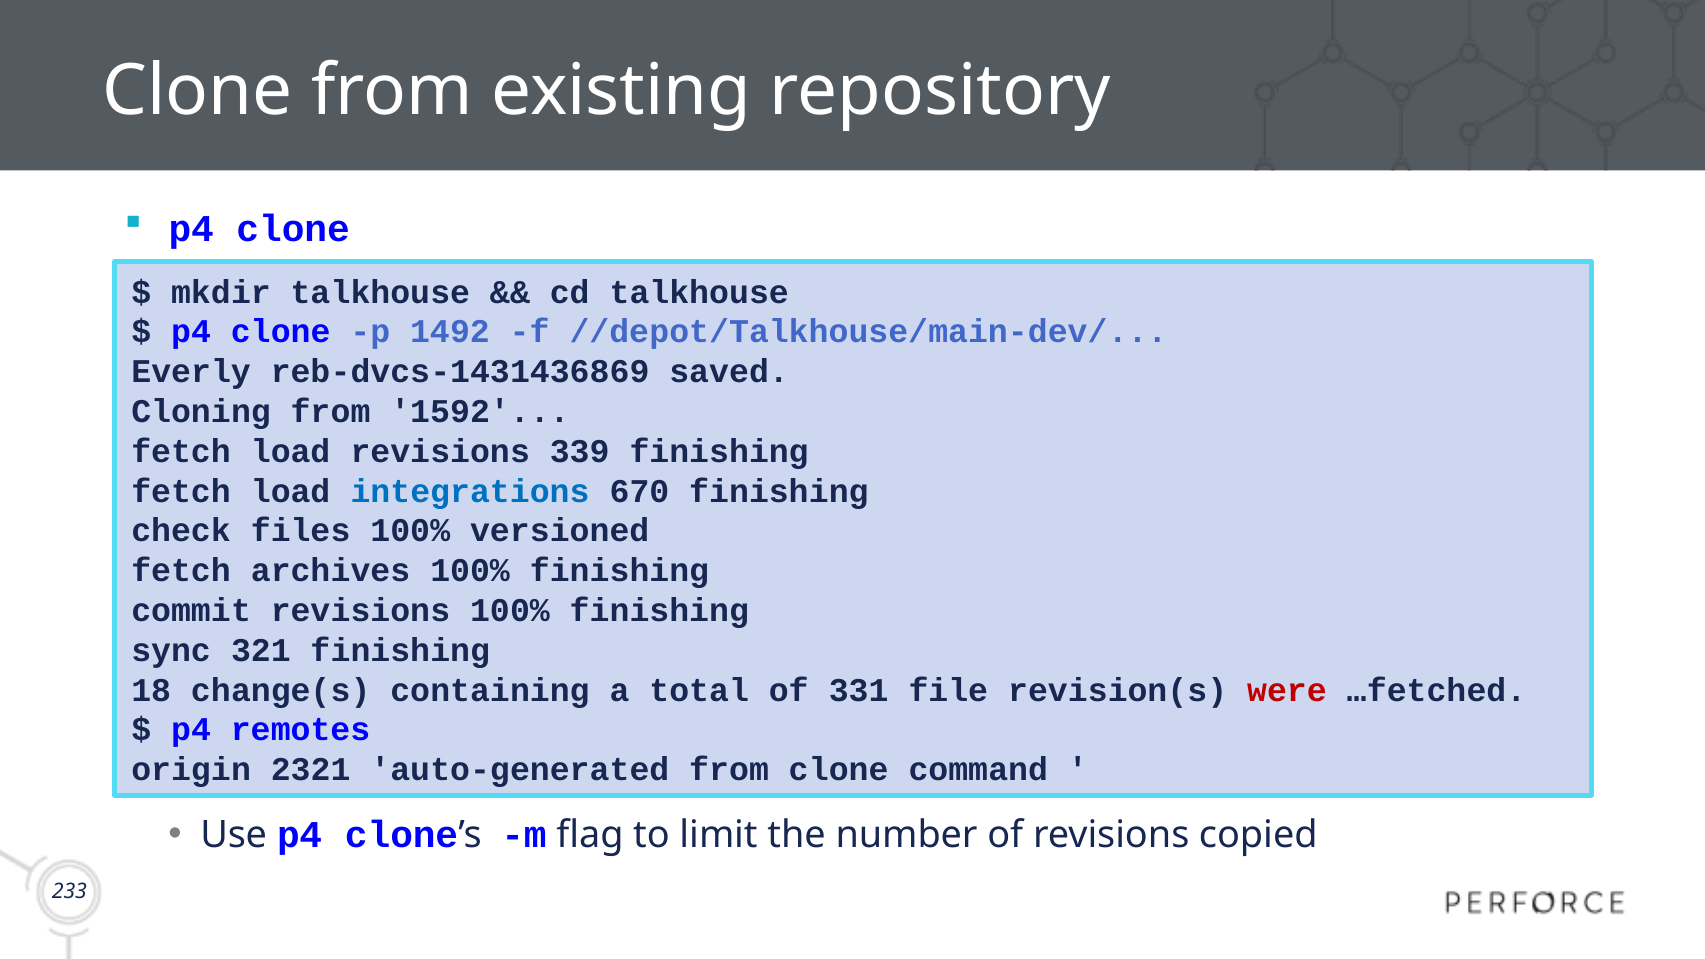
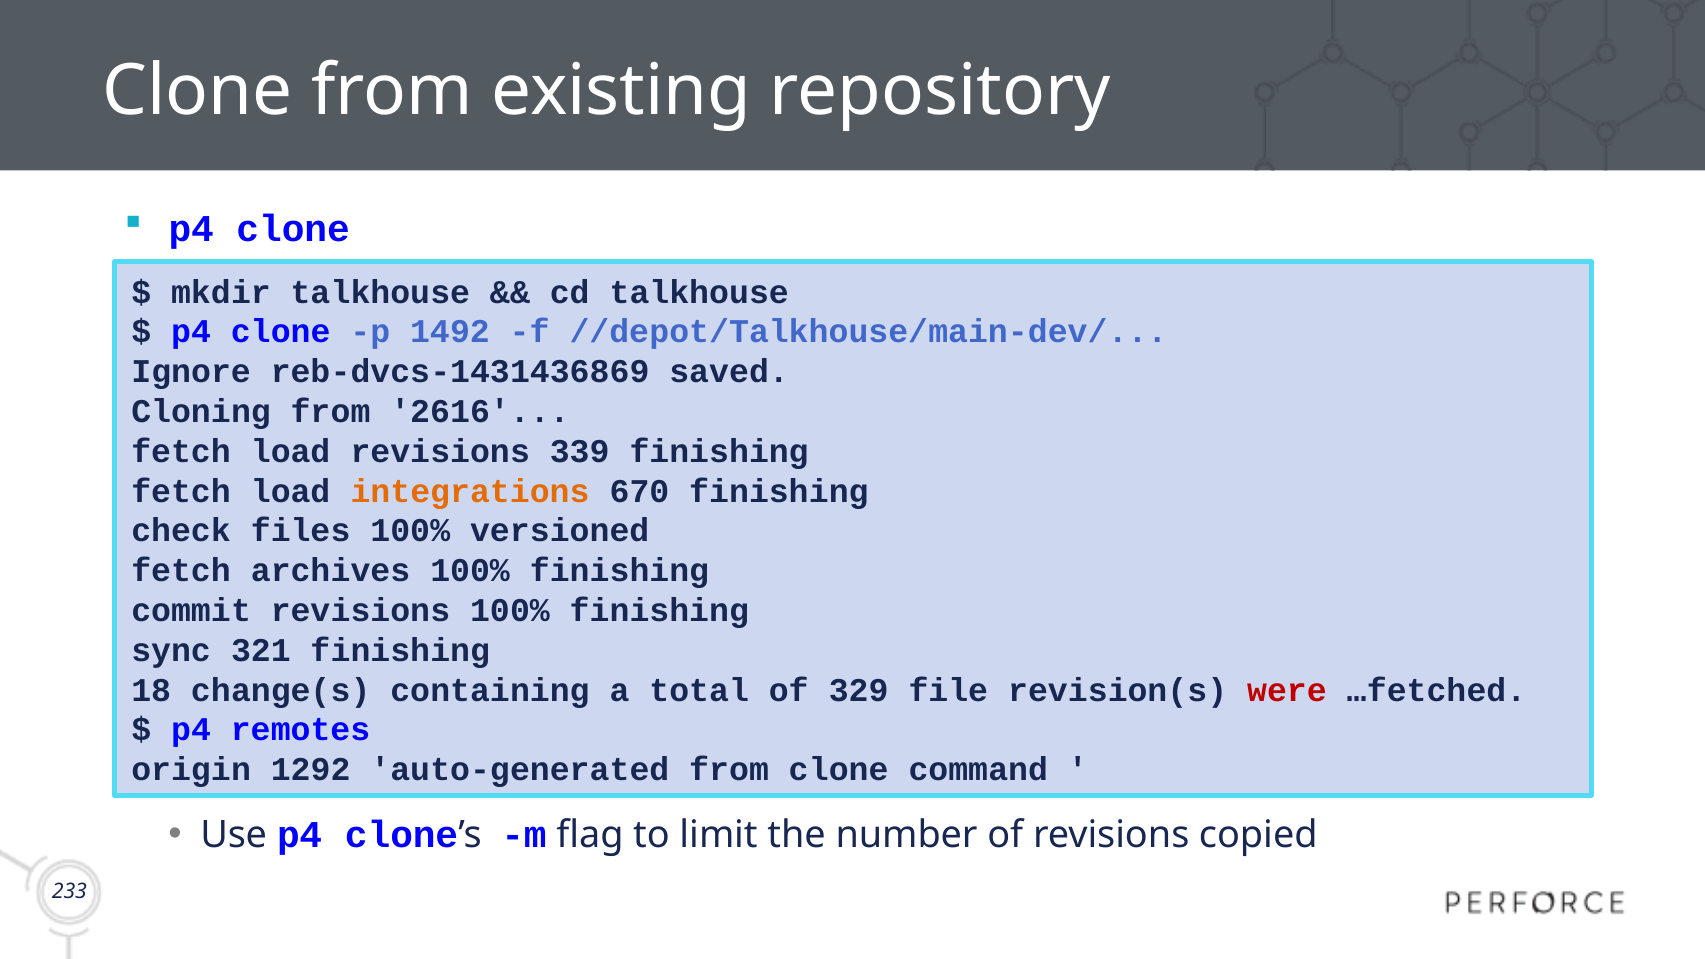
Everly: Everly -> Ignore
1592: 1592 -> 2616
integrations colour: blue -> orange
331: 331 -> 329
2321: 2321 -> 1292
